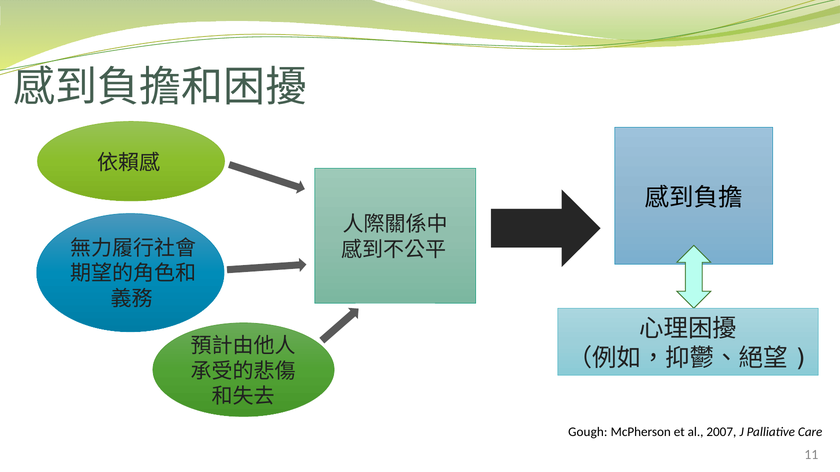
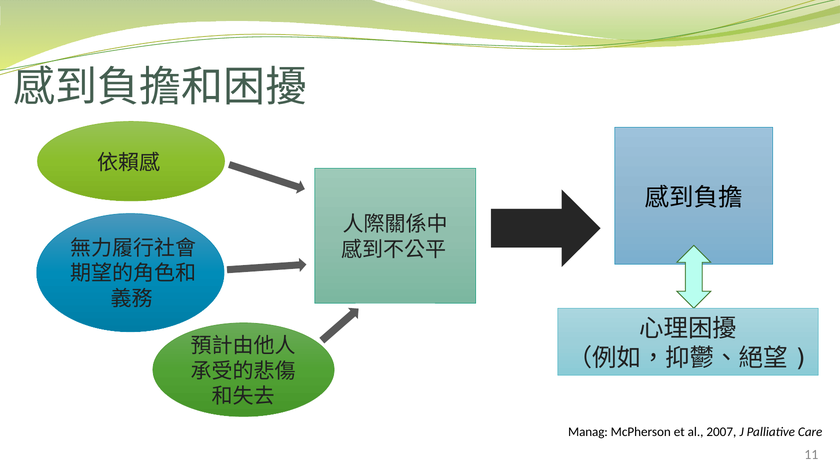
Gough: Gough -> Manag
